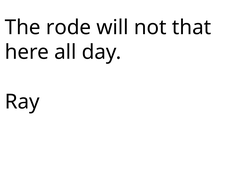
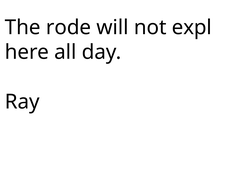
that: that -> expl
